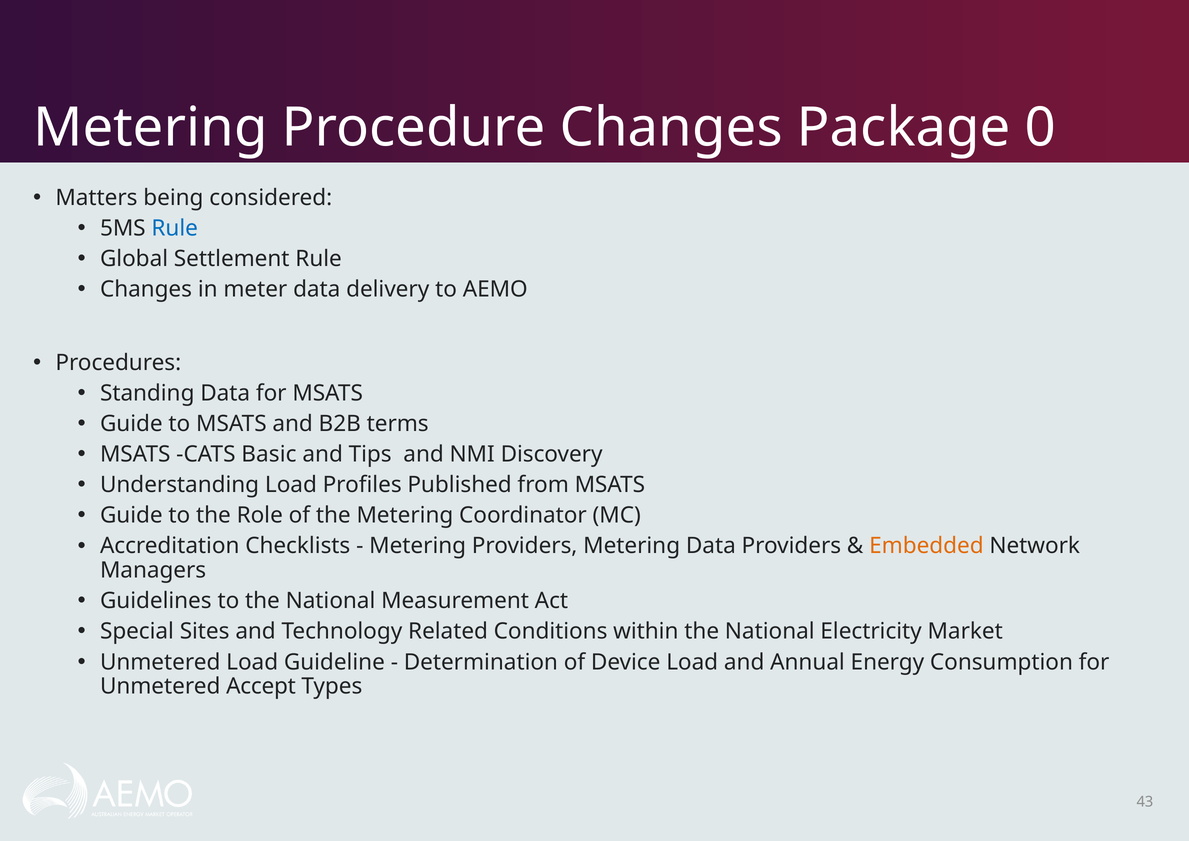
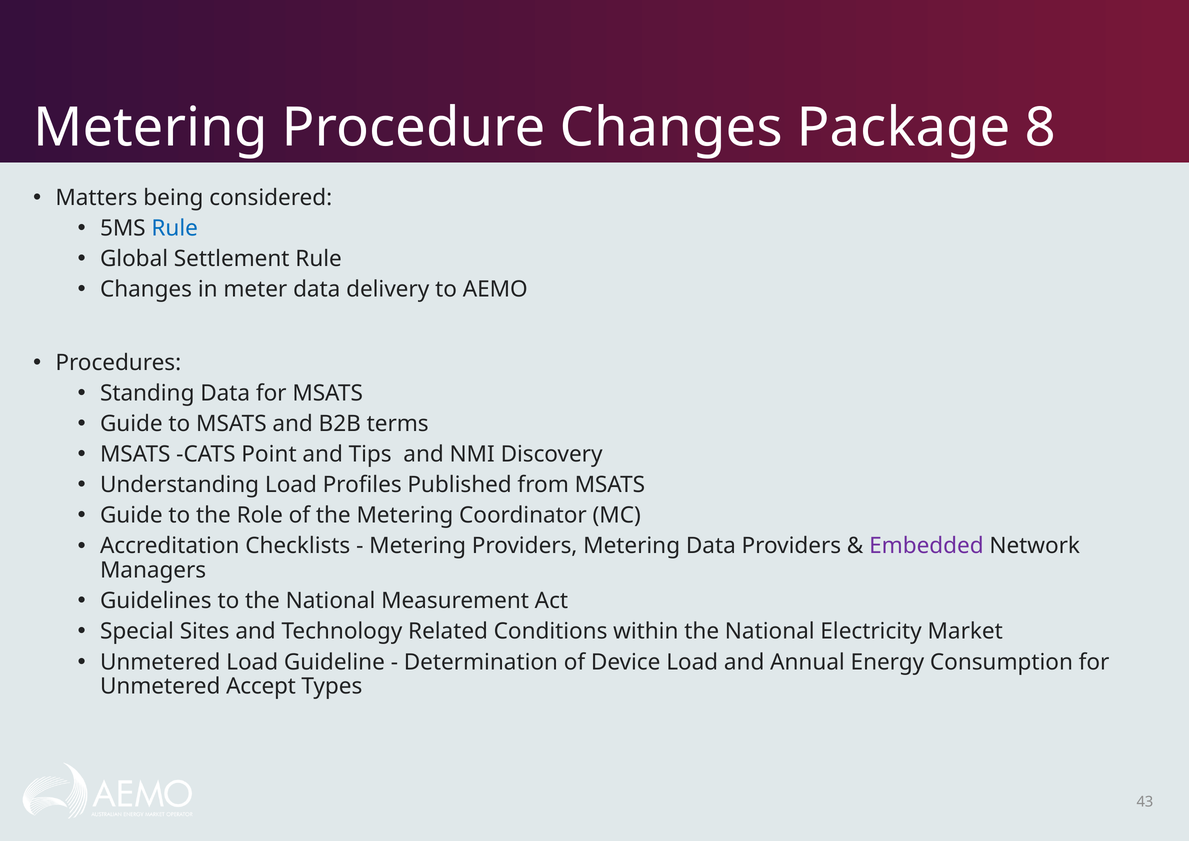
0: 0 -> 8
Basic: Basic -> Point
Embedded colour: orange -> purple
